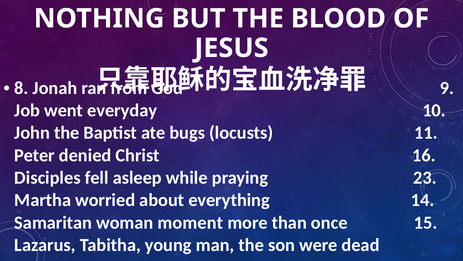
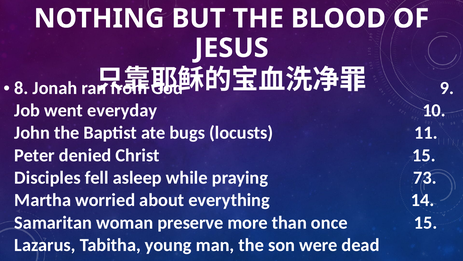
Christ 16: 16 -> 15
23: 23 -> 73
moment: moment -> preserve
